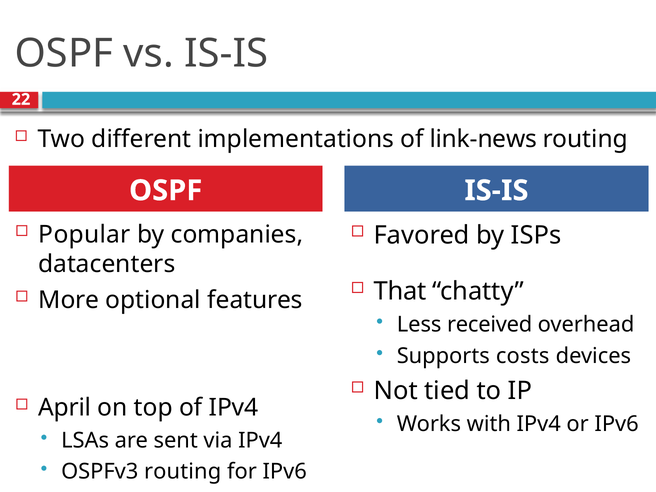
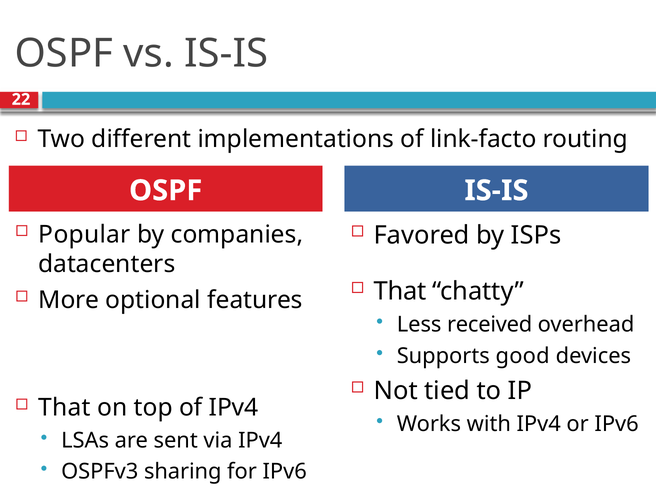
link-news: link-news -> link-facto
costs: costs -> good
April at (65, 408): April -> That
OSPFv3 routing: routing -> sharing
